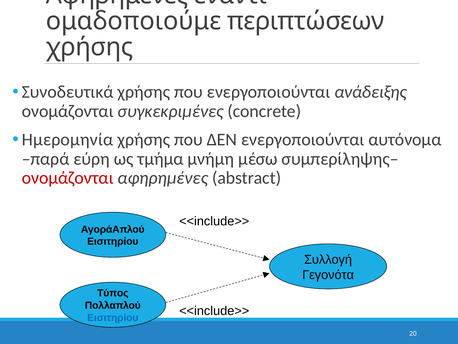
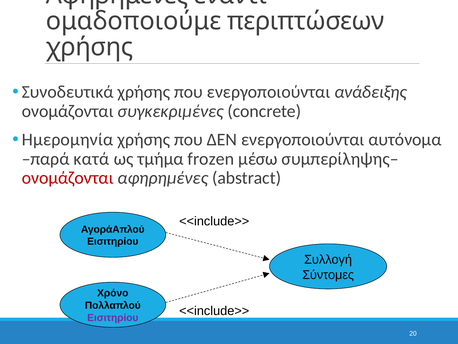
εύρη: εύρη -> κατά
μνήμη: μνήμη -> frozen
Γεγονότα: Γεγονότα -> Σύντομες
Τύπος: Τύπος -> Χρόνο
Εισιτηρίου at (113, 317) colour: blue -> purple
